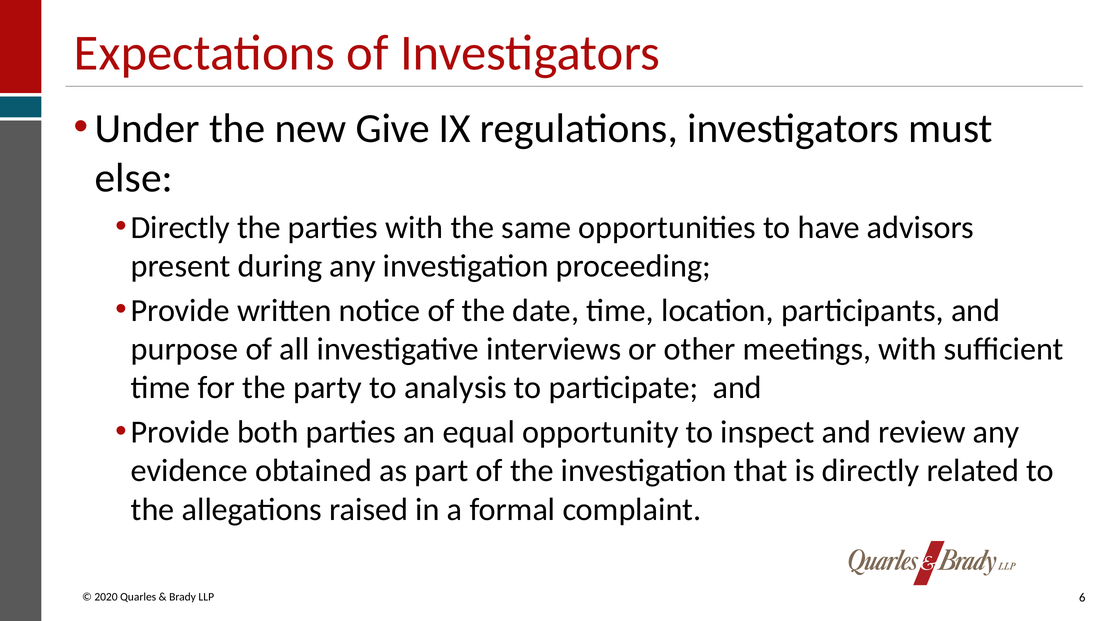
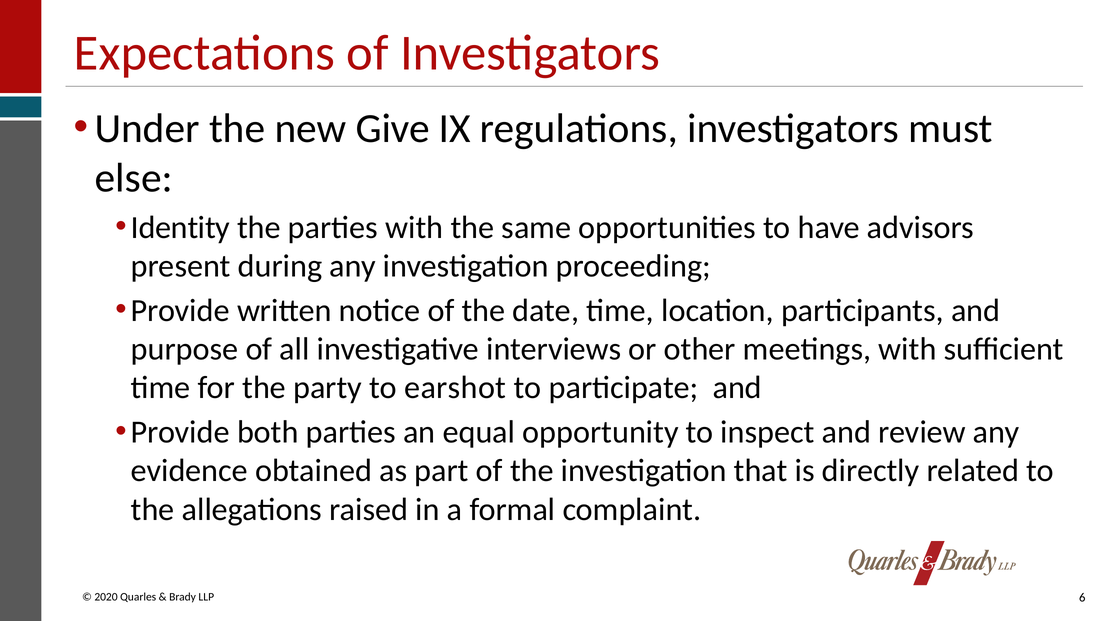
Directly at (180, 228): Directly -> Identity
analysis: analysis -> earshot
